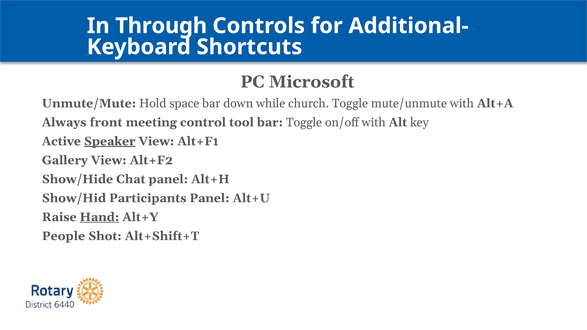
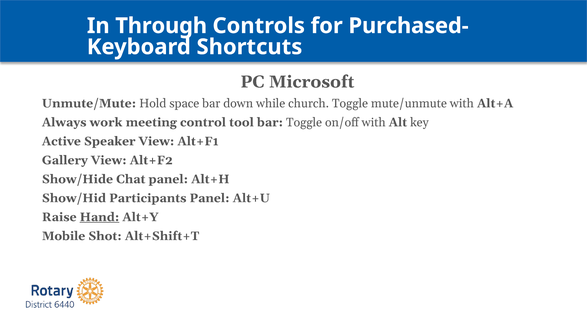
Additional-: Additional- -> Purchased-
front: front -> work
Speaker underline: present -> none
People: People -> Mobile
